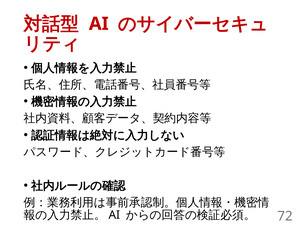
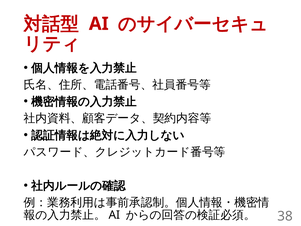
72: 72 -> 38
